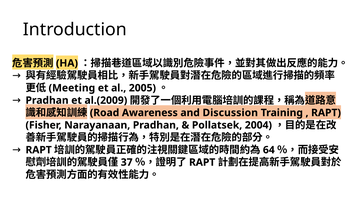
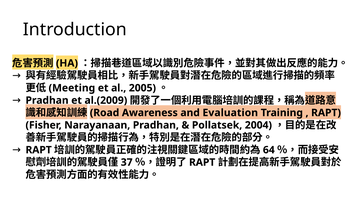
Discussion: Discussion -> Evaluation
